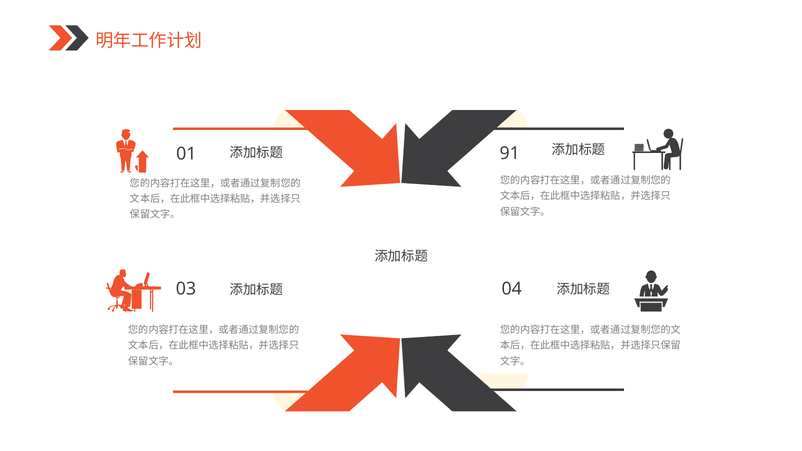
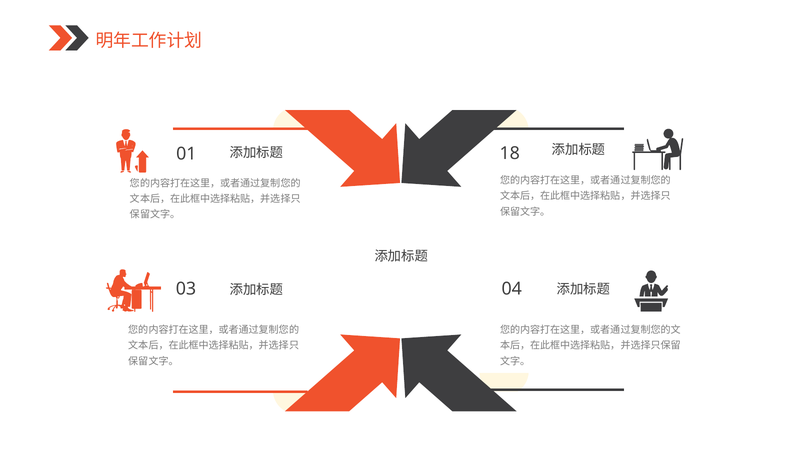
91: 91 -> 18
